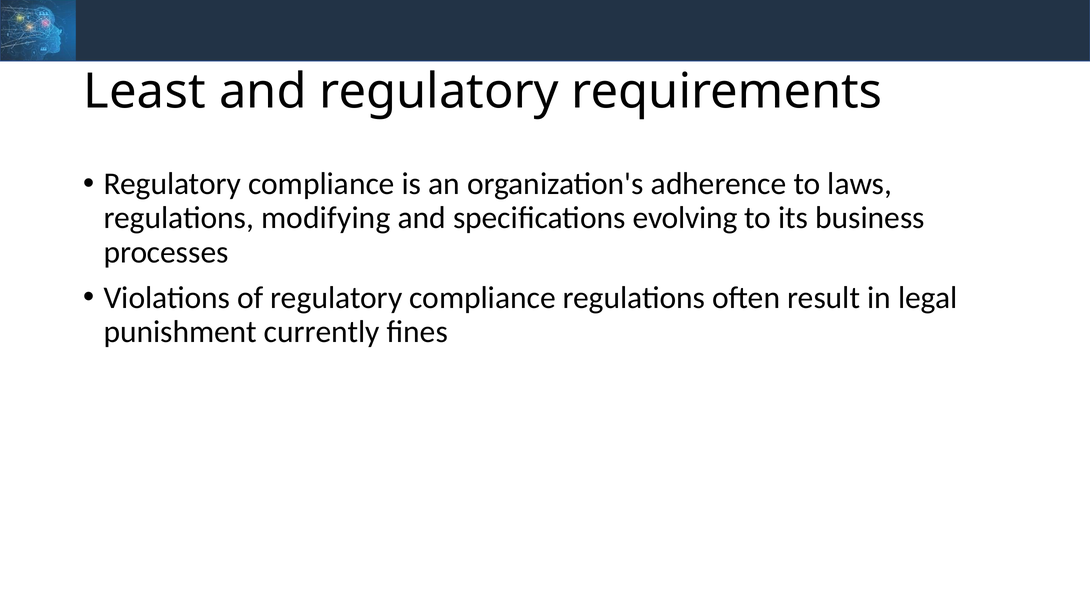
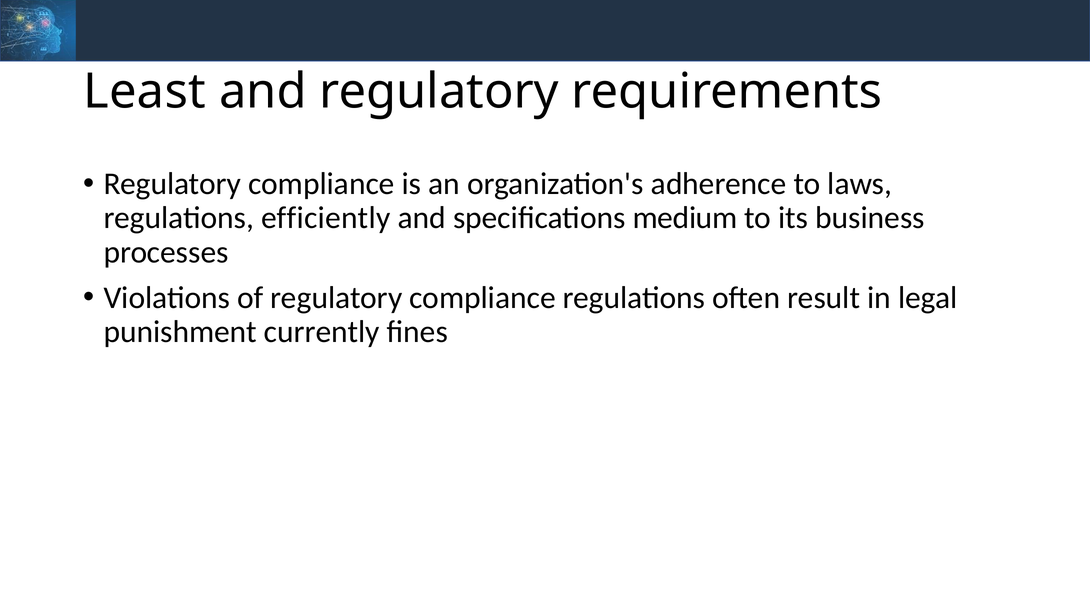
modifying: modifying -> efficiently
evolving: evolving -> medium
